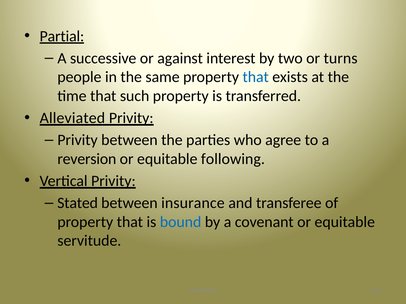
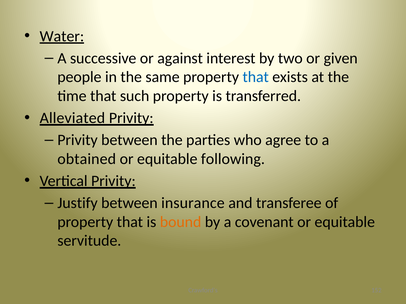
Partial: Partial -> Water
turns: turns -> given
reversion: reversion -> obtained
Stated: Stated -> Justify
bound colour: blue -> orange
